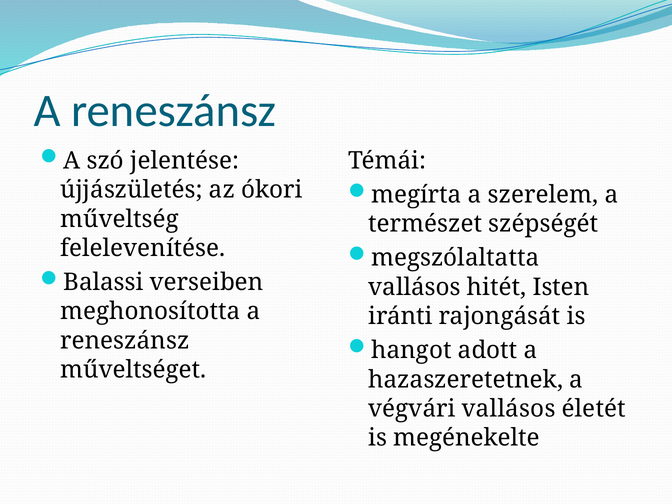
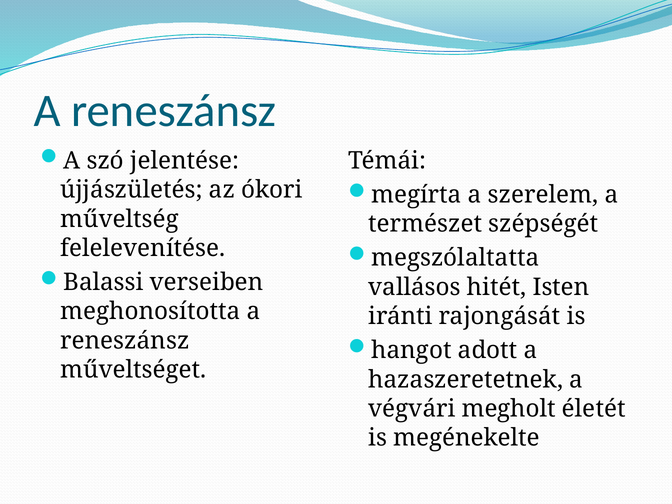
végvári vallásos: vallásos -> megholt
